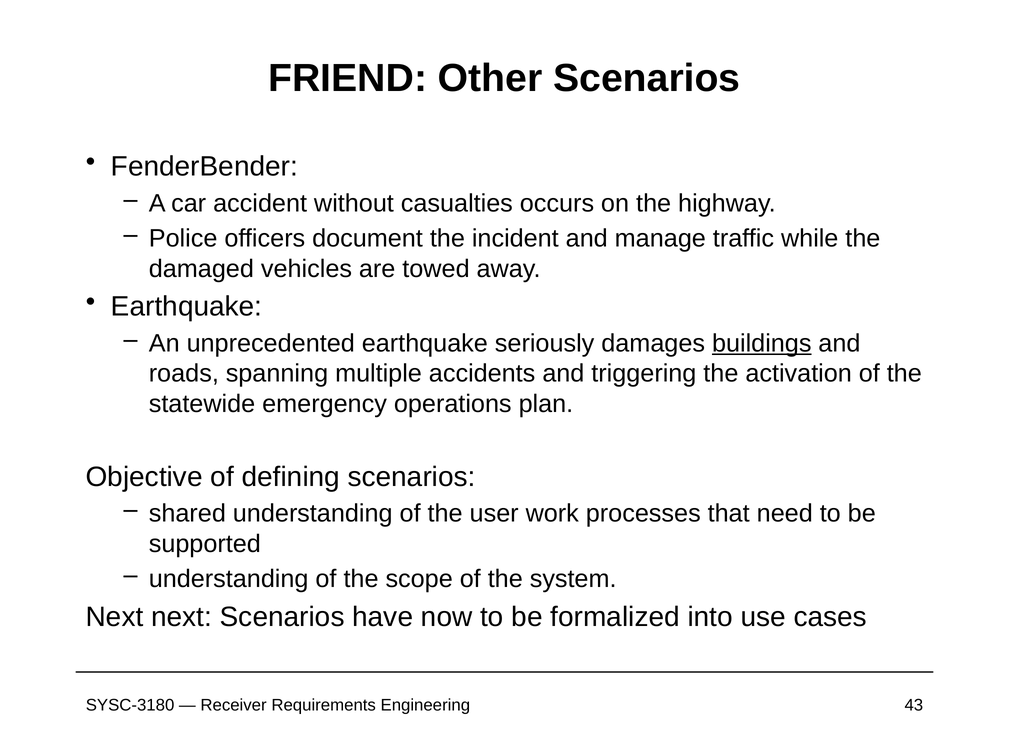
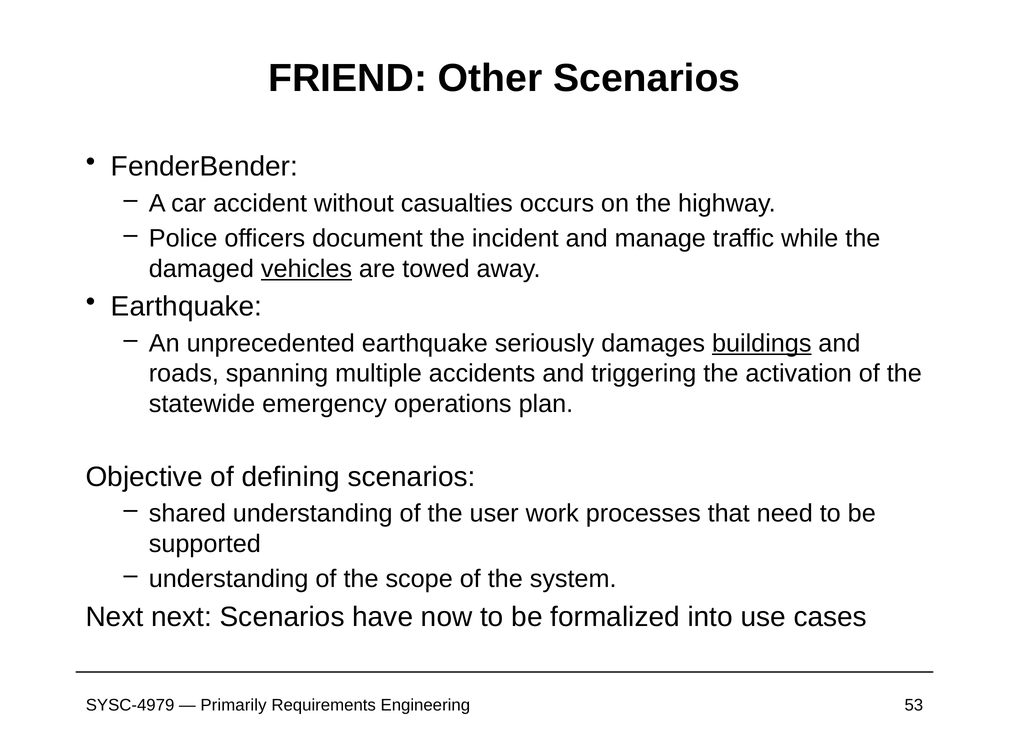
vehicles underline: none -> present
SYSC-3180: SYSC-3180 -> SYSC-4979
Receiver: Receiver -> Primarily
43: 43 -> 53
